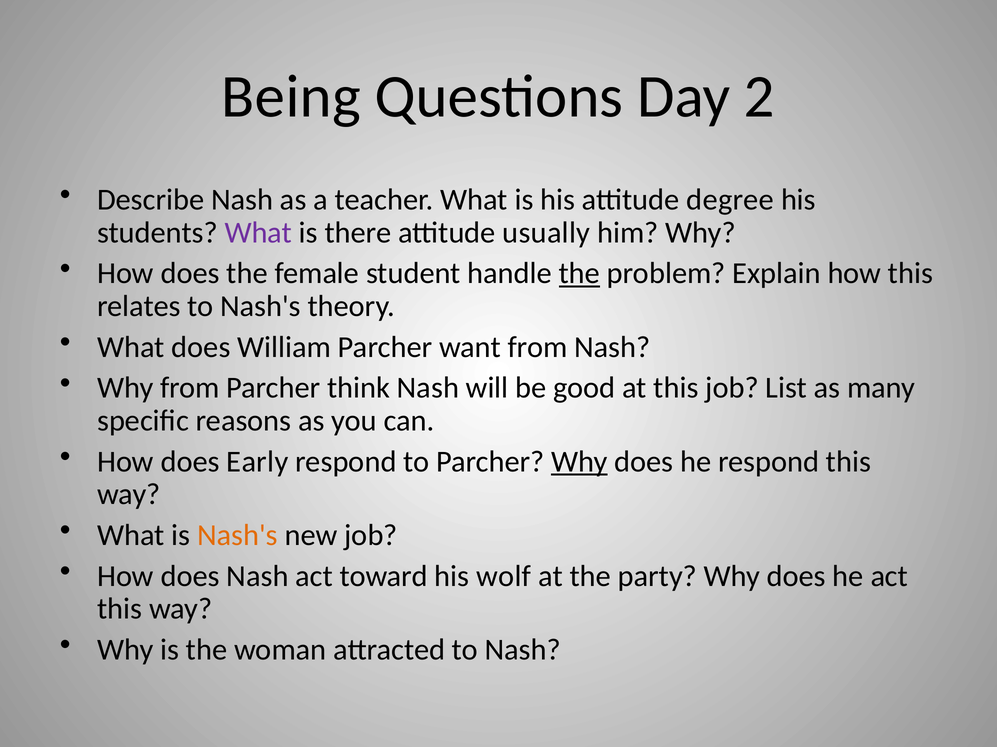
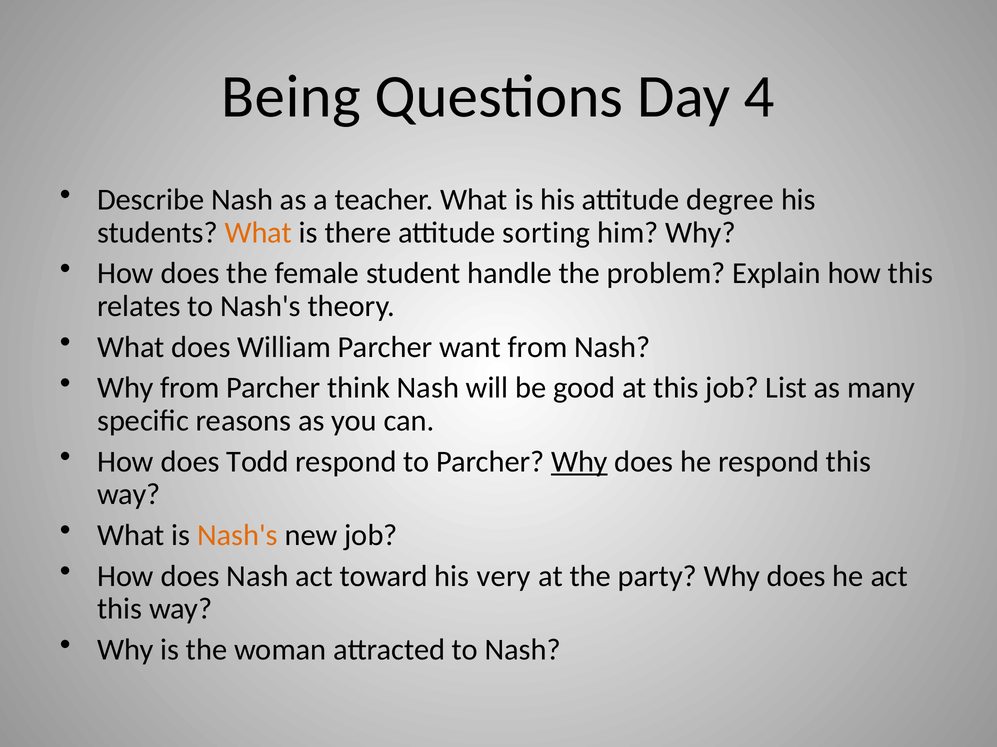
2: 2 -> 4
What at (258, 233) colour: purple -> orange
usually: usually -> sorting
the at (579, 274) underline: present -> none
Early: Early -> Todd
wolf: wolf -> very
